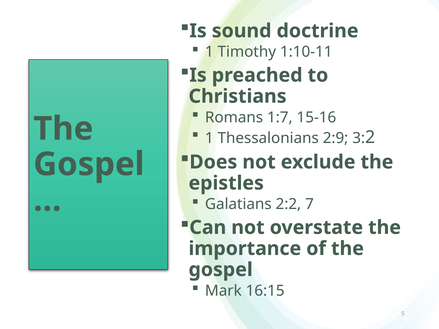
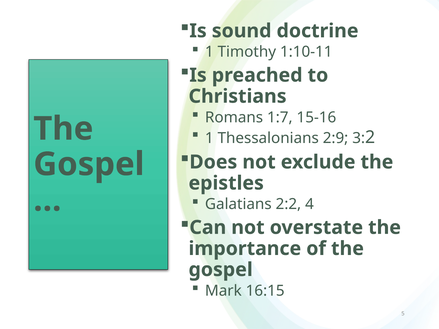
7: 7 -> 4
